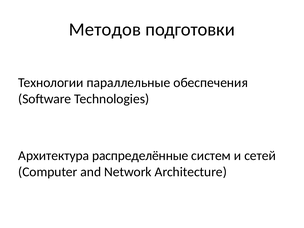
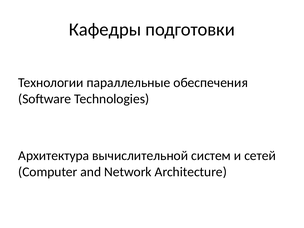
Методов: Методов -> Кафедры
распределённые: распределённые -> вычислительной
